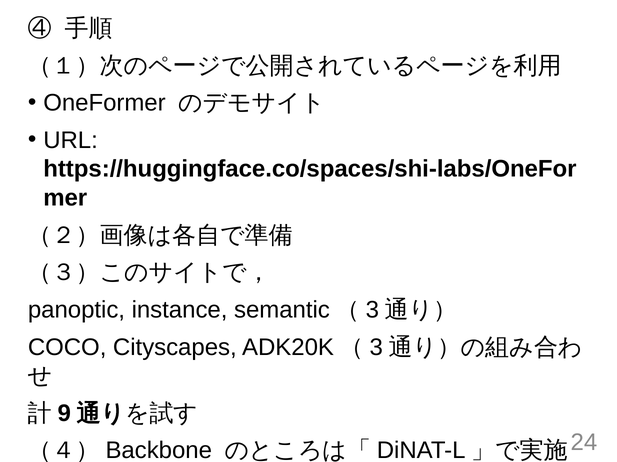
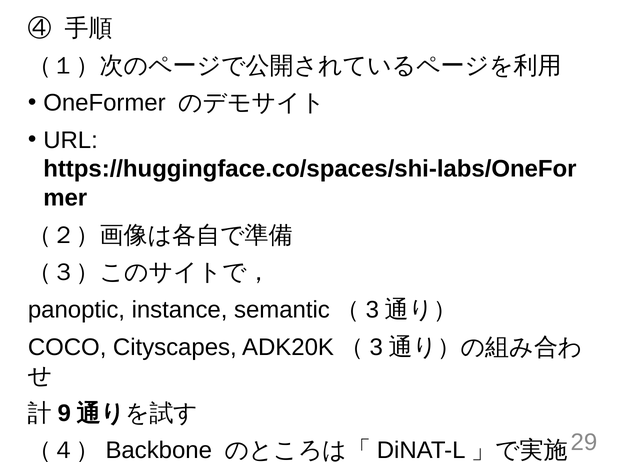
24: 24 -> 29
